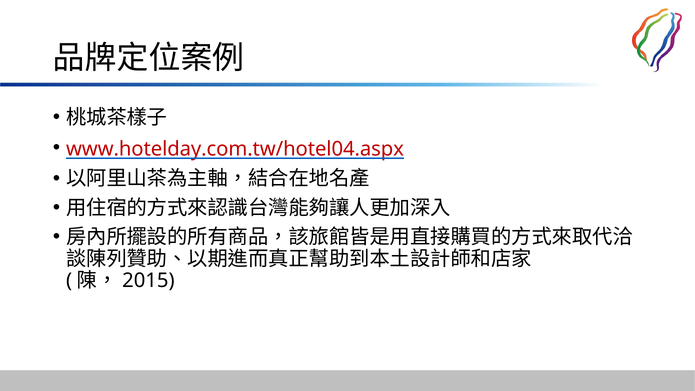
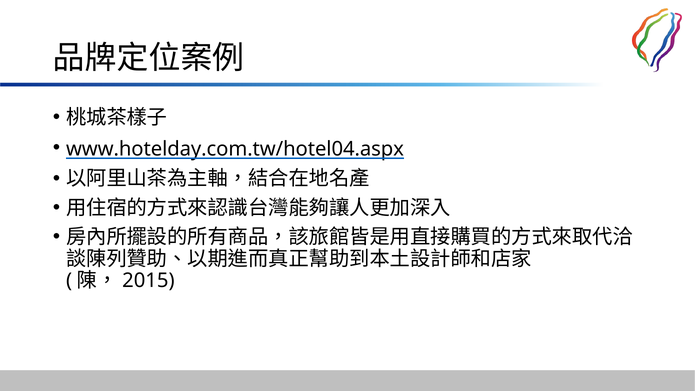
www.hotelday.com.tw/hotel04.aspx colour: red -> black
